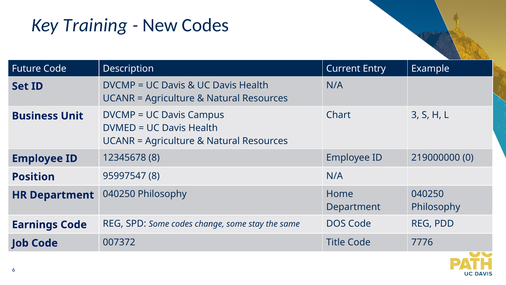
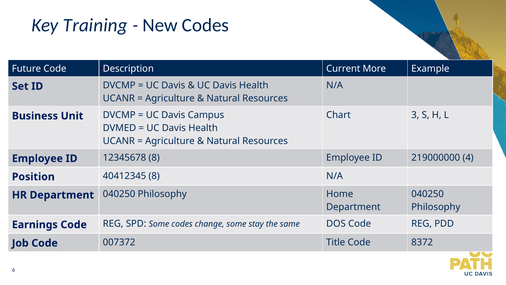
Entry: Entry -> More
0: 0 -> 4
95997547: 95997547 -> 40412345
7776: 7776 -> 8372
